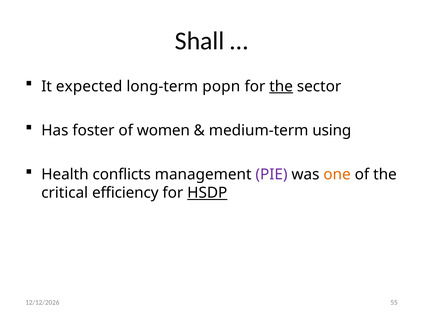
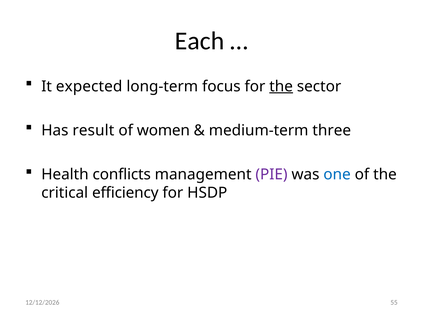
Shall: Shall -> Each
popn: popn -> focus
foster: foster -> result
using: using -> three
one colour: orange -> blue
HSDP underline: present -> none
